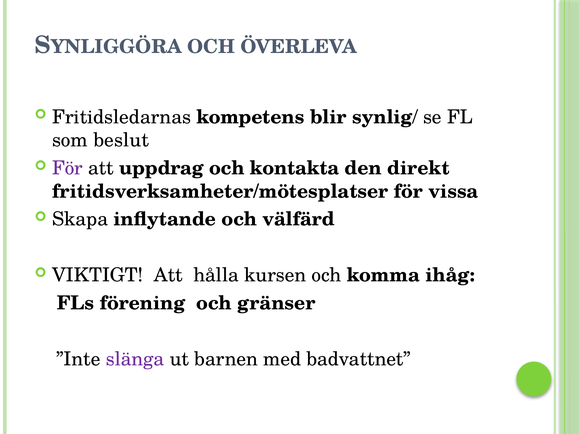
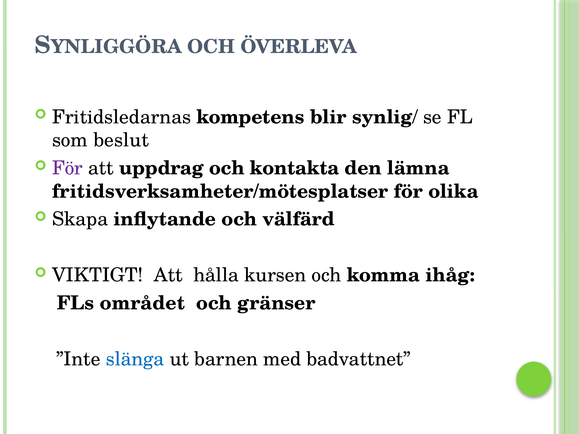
direkt: direkt -> lämna
vissa: vissa -> olika
förening: förening -> området
slänga colour: purple -> blue
